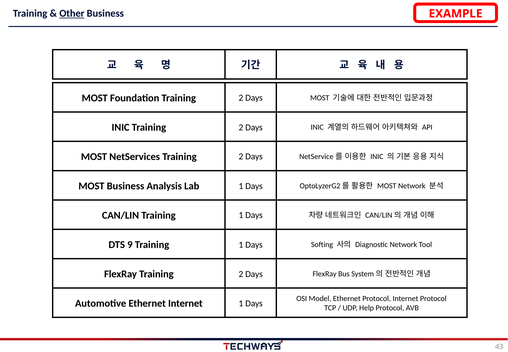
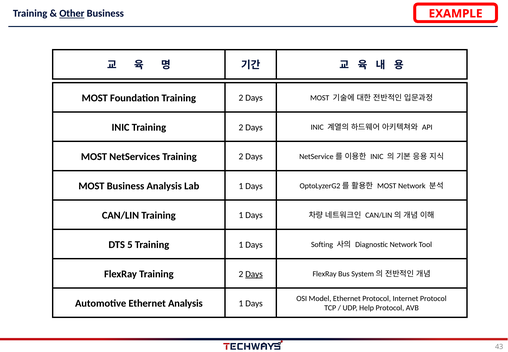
9: 9 -> 5
Days at (254, 274) underline: none -> present
Ethernet Internet: Internet -> Analysis
